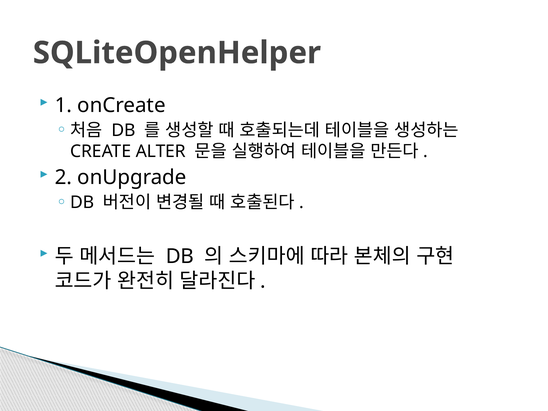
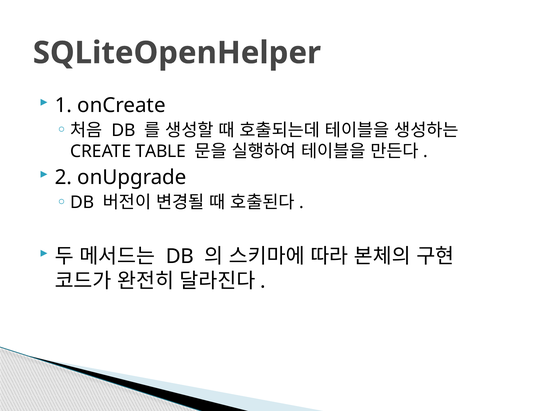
ALTER: ALTER -> TABLE
